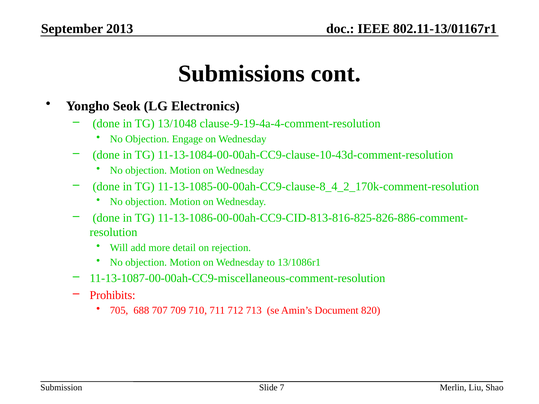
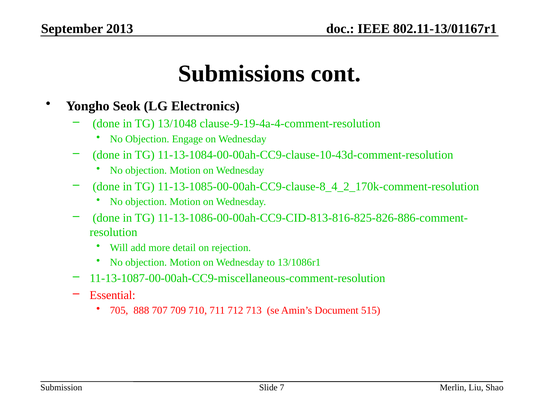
Prohibits: Prohibits -> Essential
688: 688 -> 888
820: 820 -> 515
